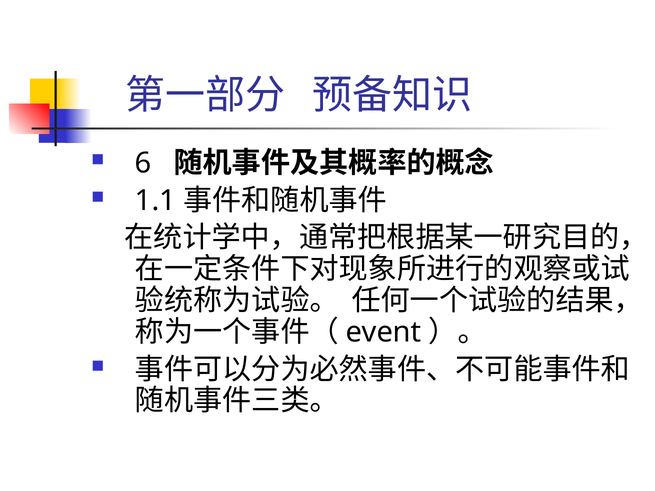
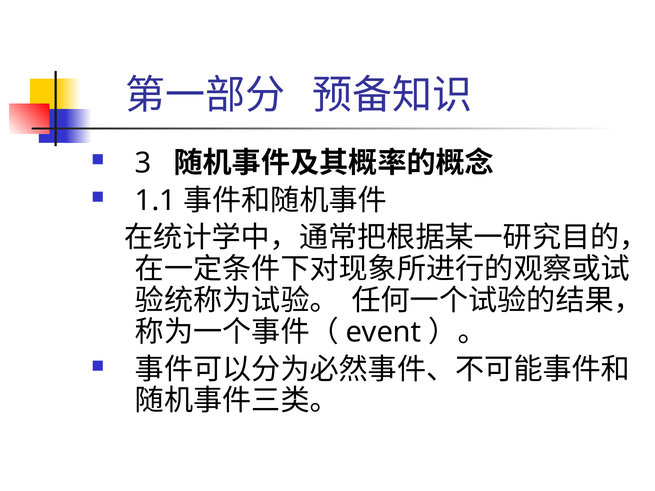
6: 6 -> 3
